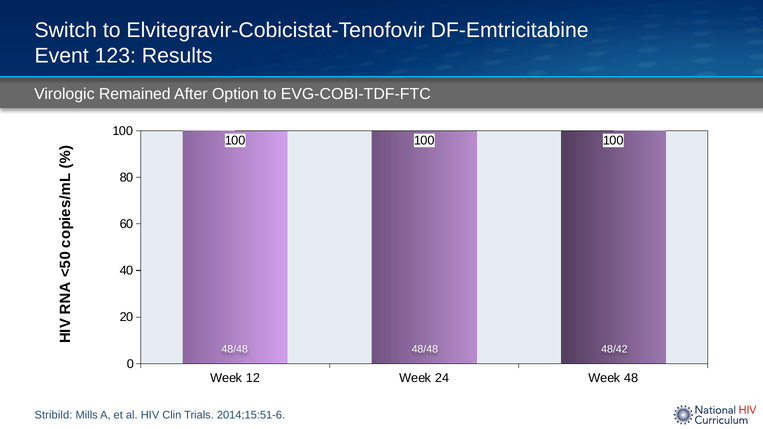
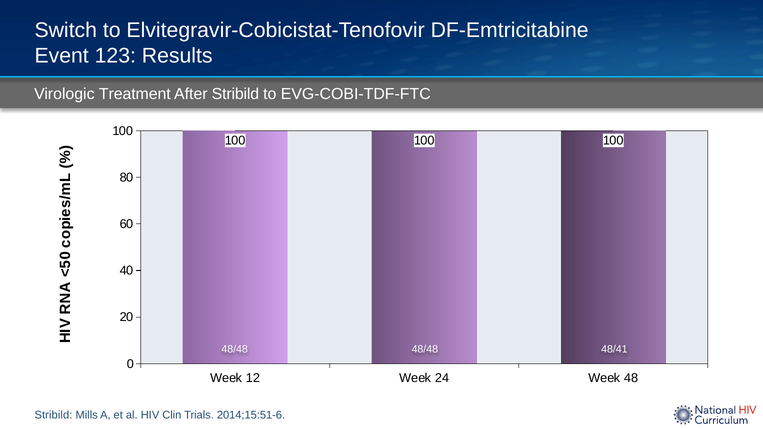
Remained: Remained -> Treatment
After Option: Option -> Stribild
48/42: 48/42 -> 48/41
